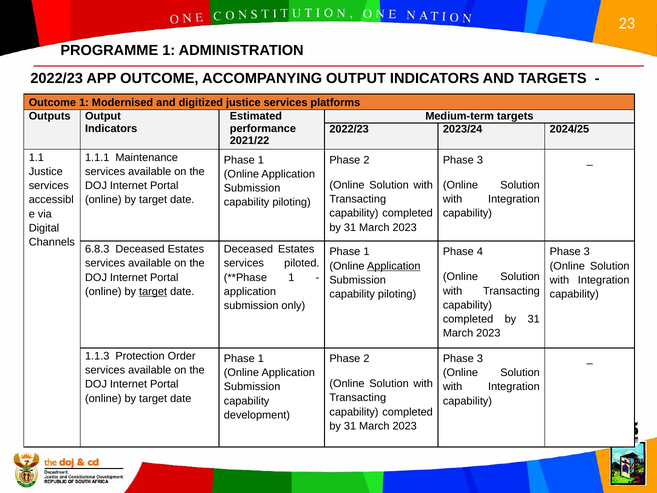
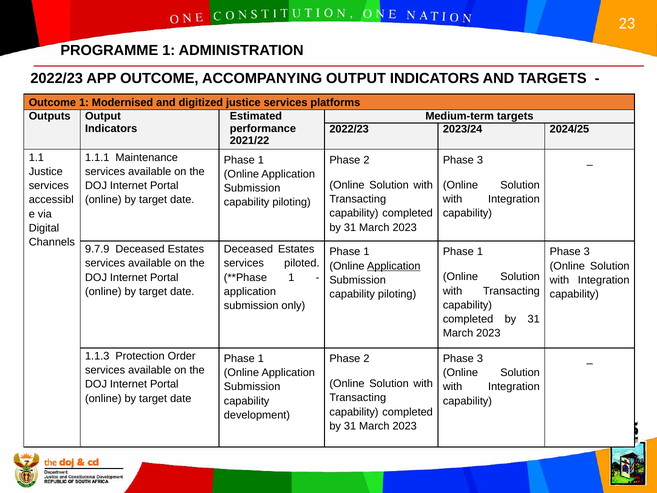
6.8.3: 6.8.3 -> 9.7.9
4 at (480, 252): 4 -> 1
target at (153, 291) underline: present -> none
